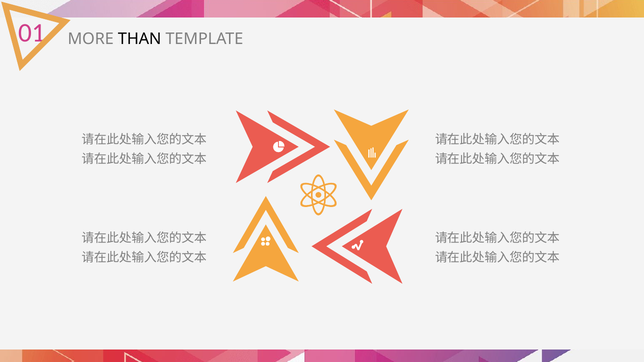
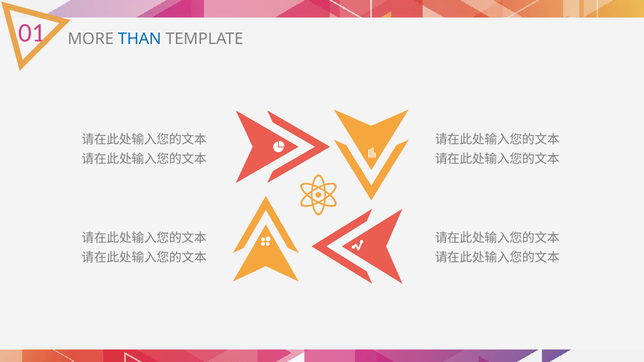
THAN colour: black -> blue
